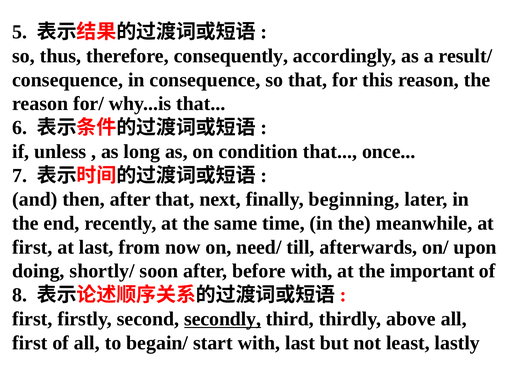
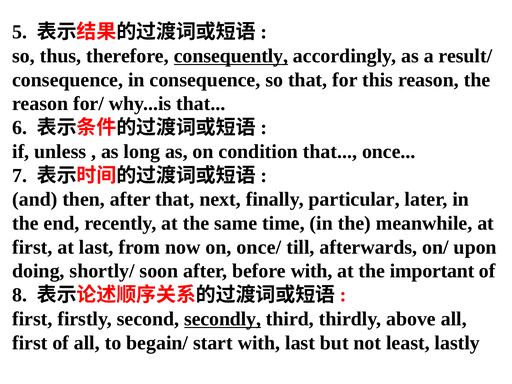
consequently underline: none -> present
beginning: beginning -> particular
need/: need/ -> once/
